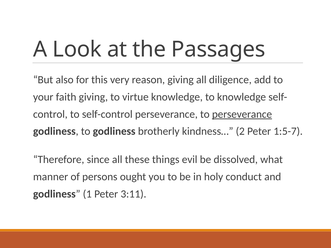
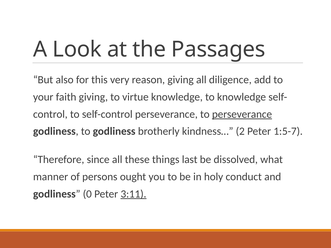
evil: evil -> last
1: 1 -> 0
3:11 underline: none -> present
